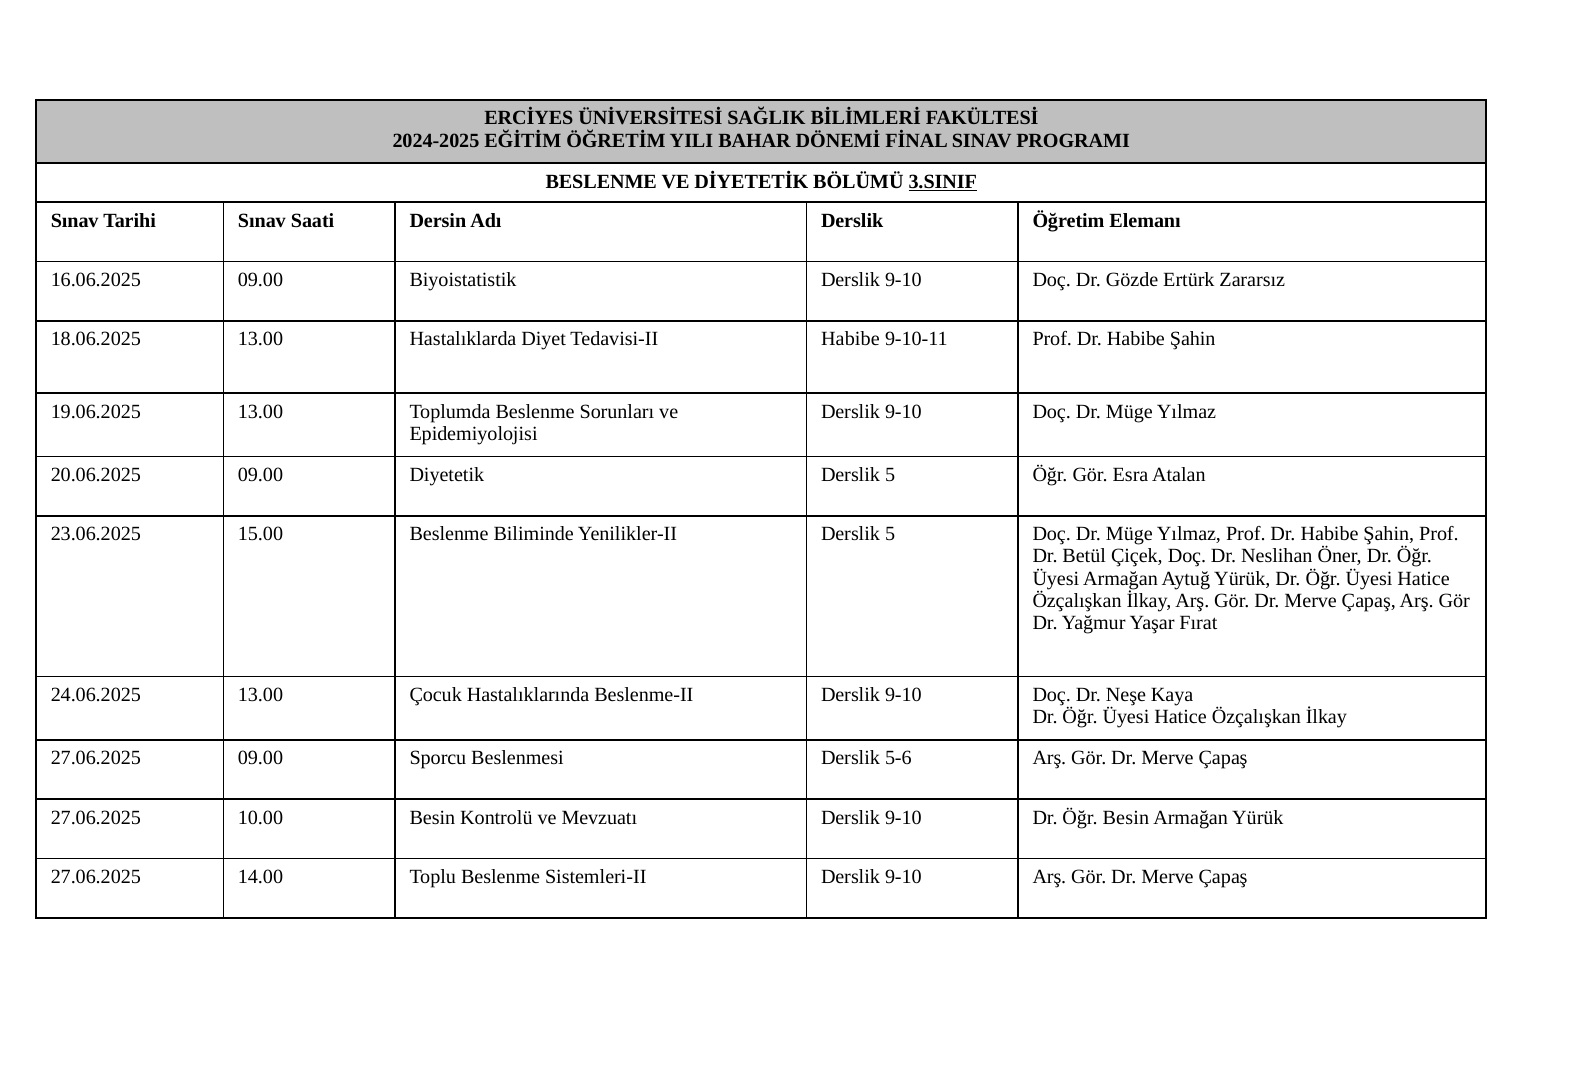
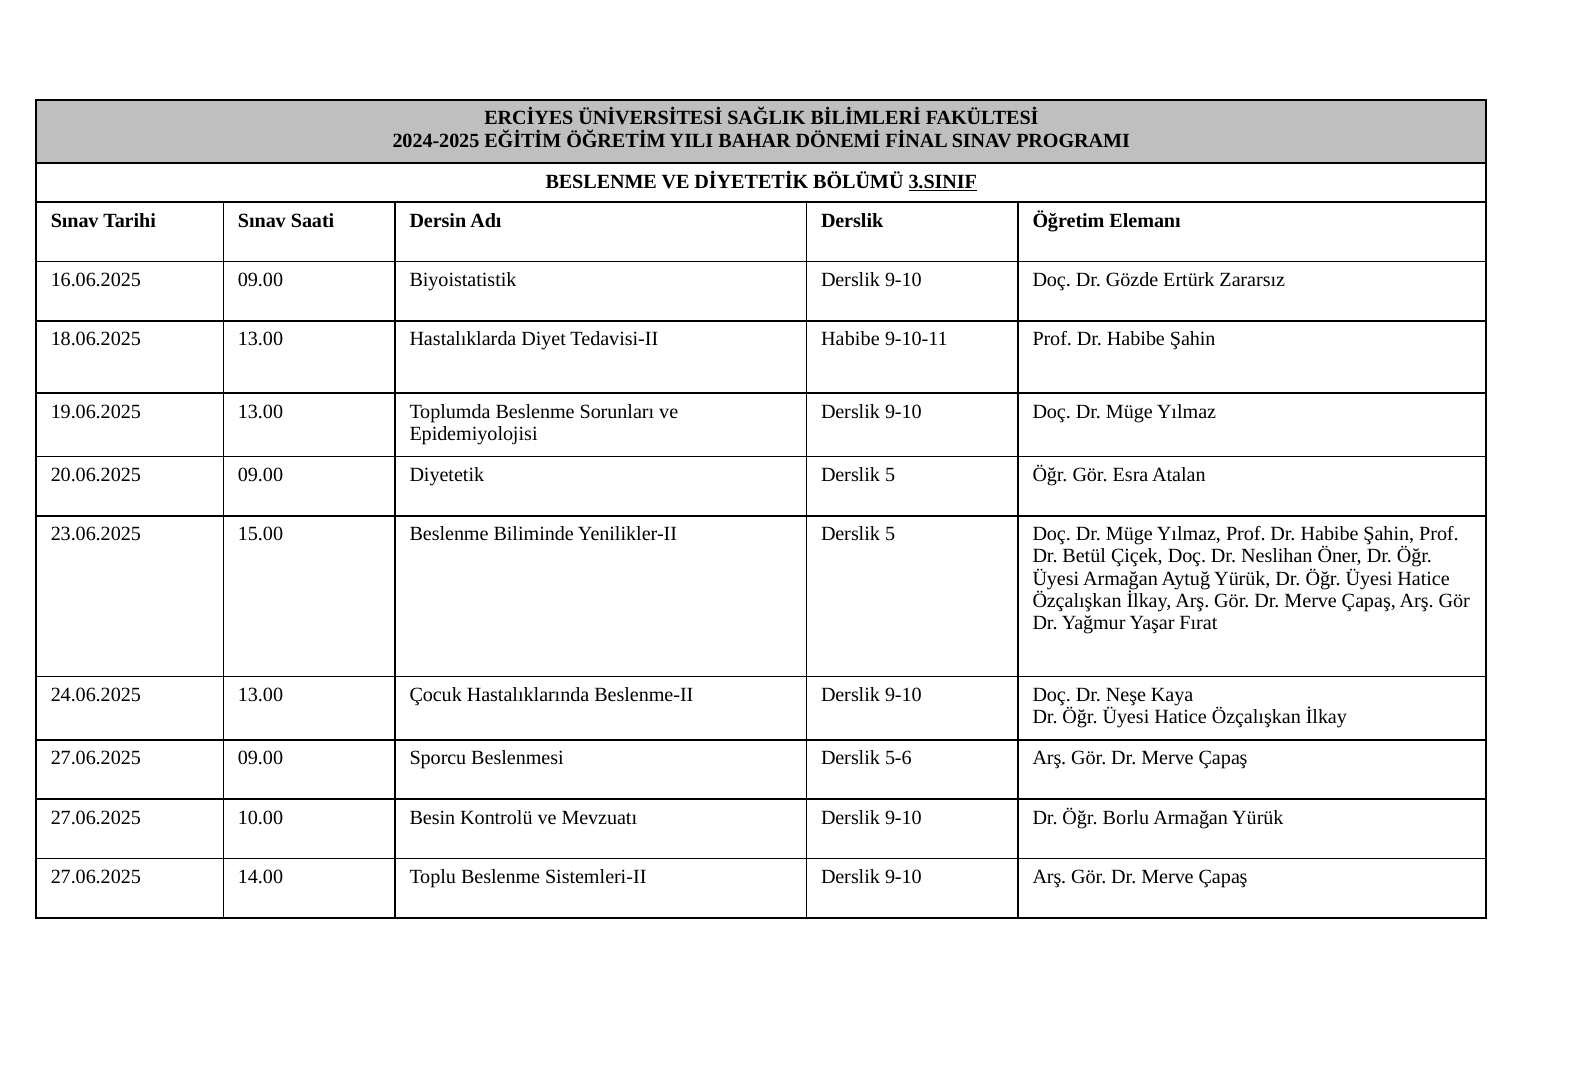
Öğr Besin: Besin -> Borlu
